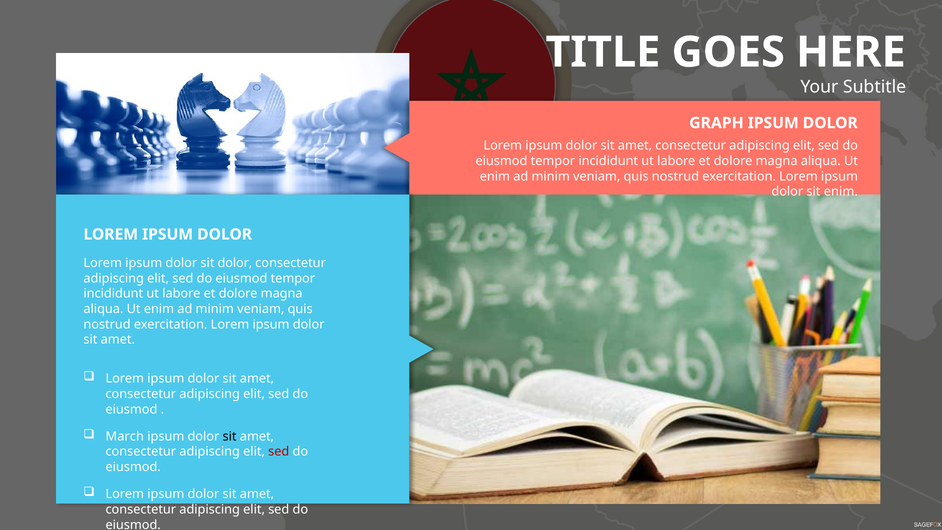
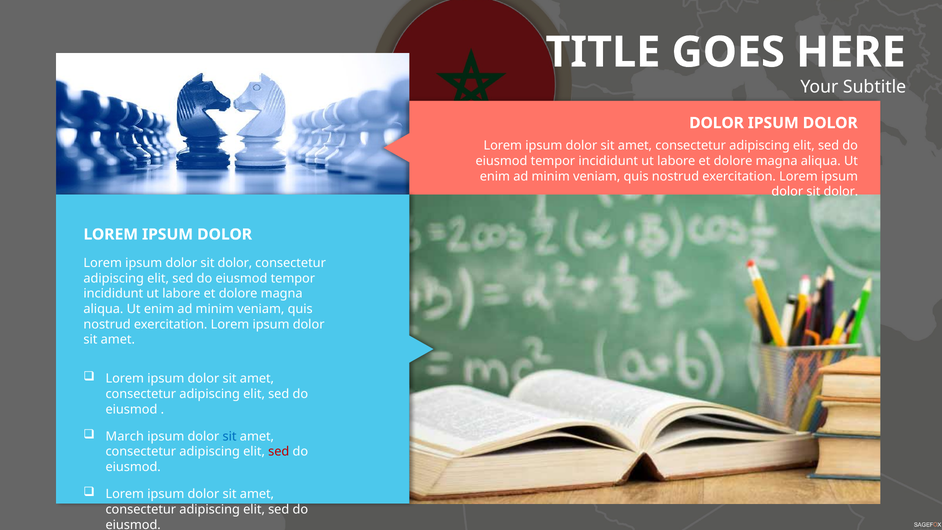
GRAPH at (716, 123): GRAPH -> DOLOR
enim at (841, 192): enim -> dolor
sit at (230, 436) colour: black -> blue
